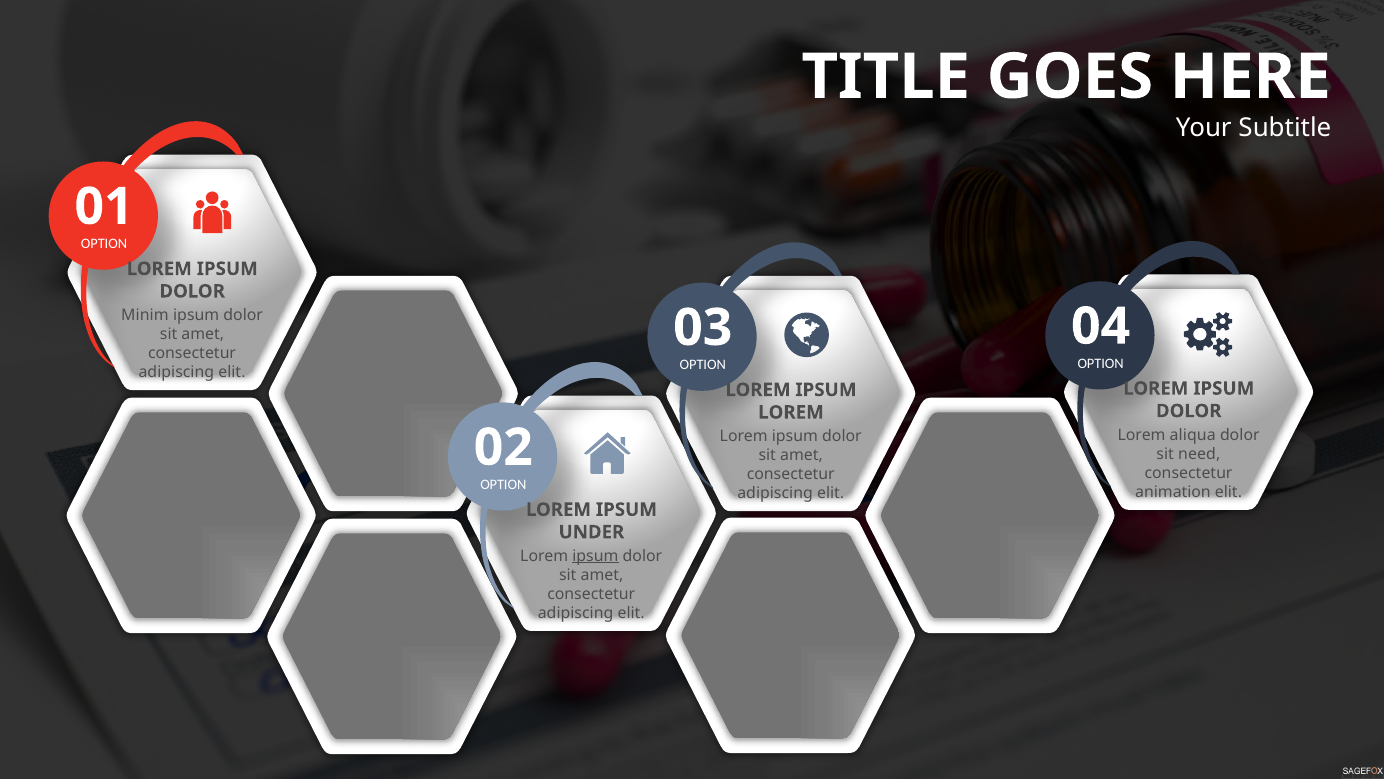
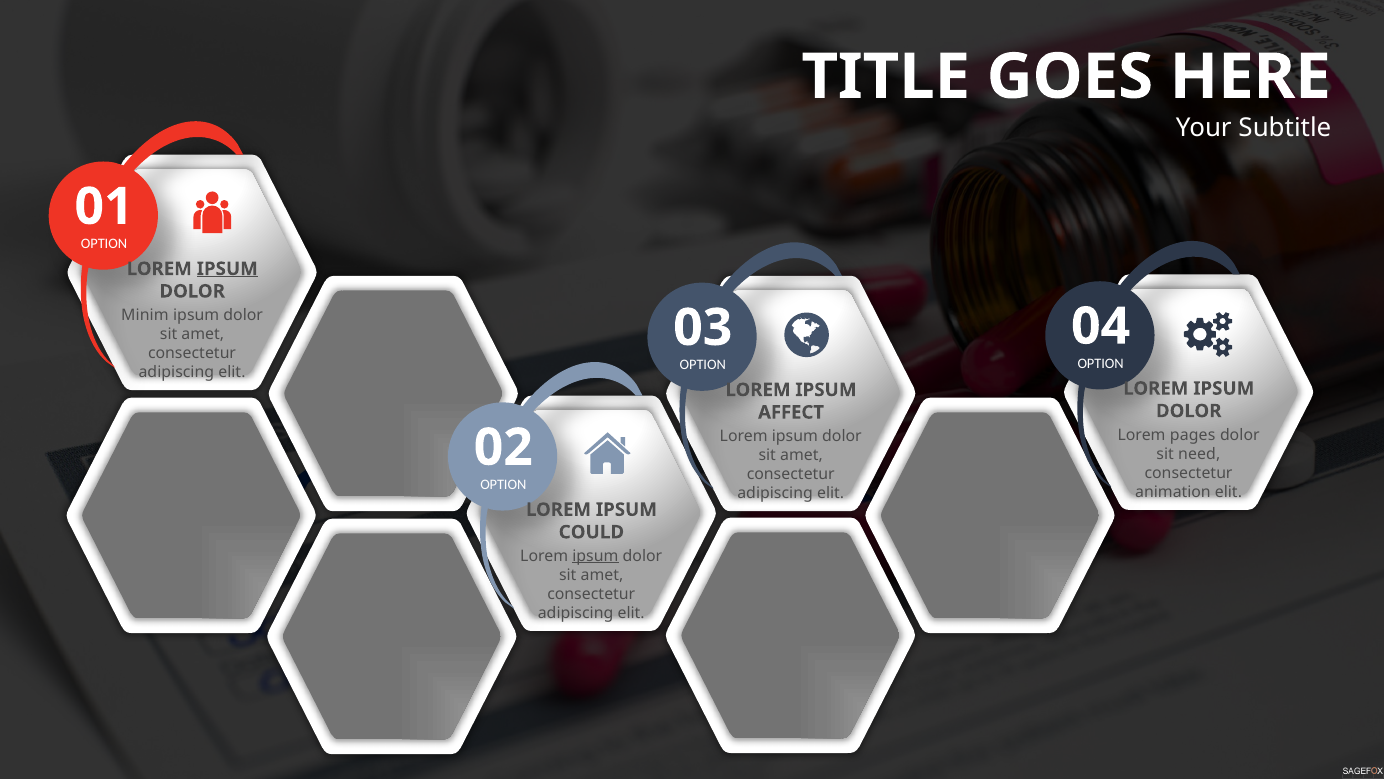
IPSUM at (227, 269) underline: none -> present
LOREM at (791, 412): LOREM -> AFFECT
aliqua: aliqua -> pages
UNDER: UNDER -> COULD
